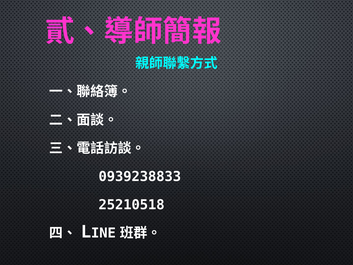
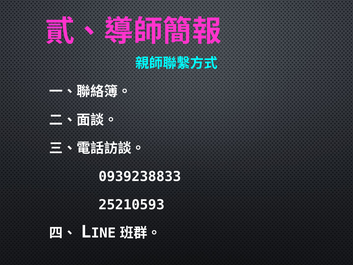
25210518: 25210518 -> 25210593
